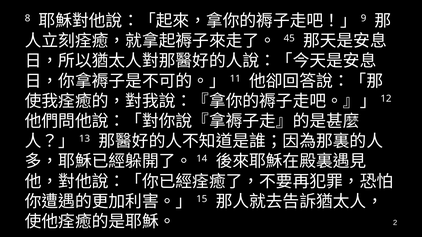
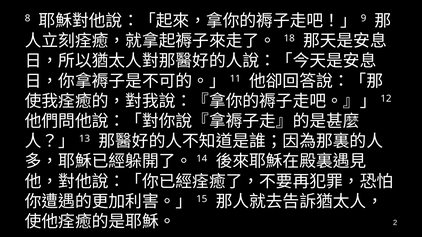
45: 45 -> 18
